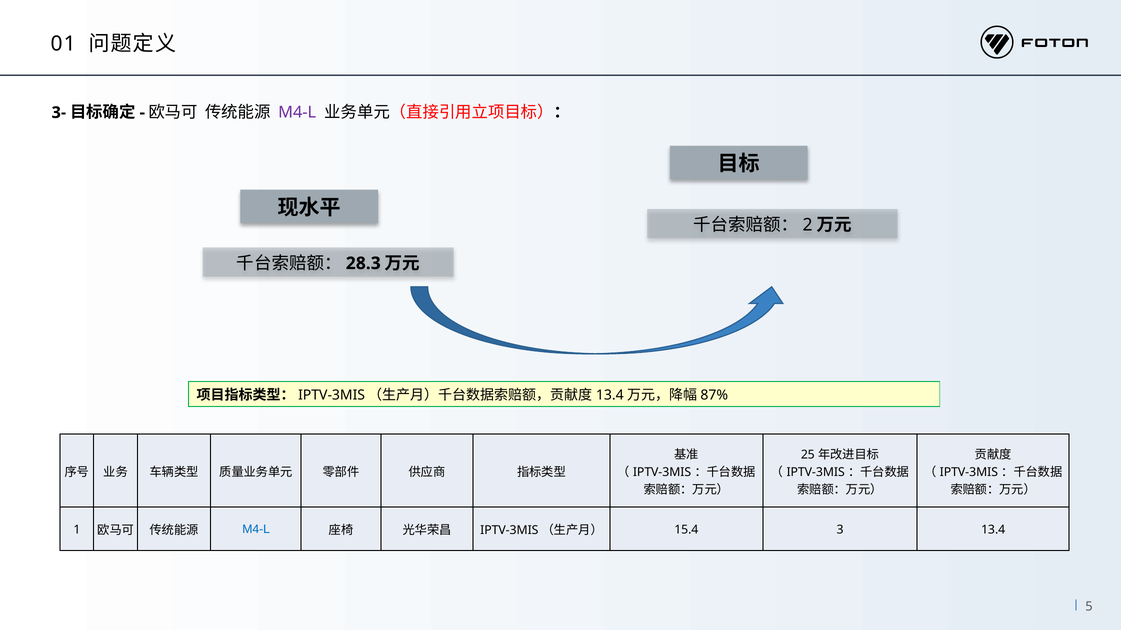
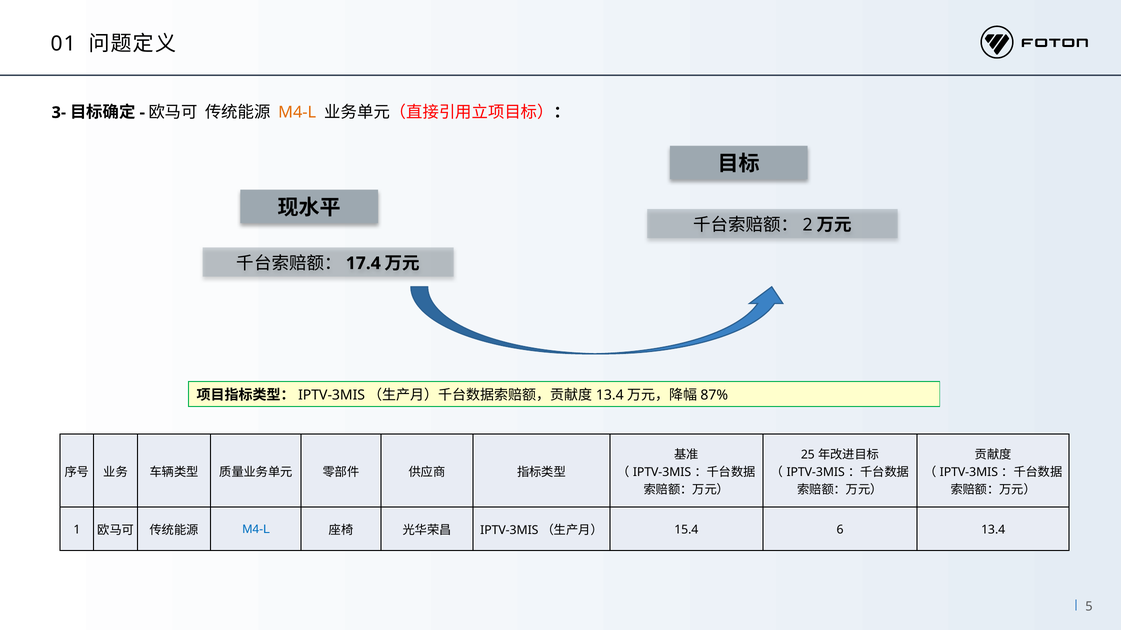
M4-L at (297, 113) colour: purple -> orange
28.3: 28.3 -> 17.4
3: 3 -> 6
